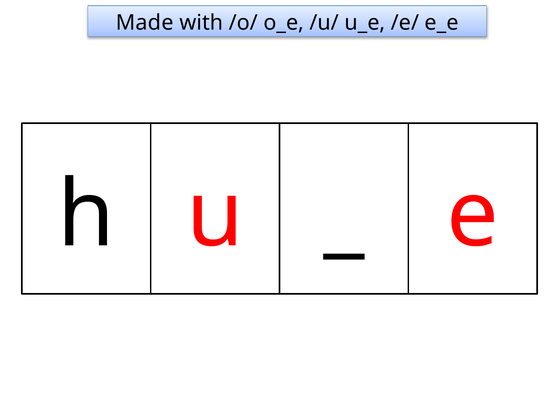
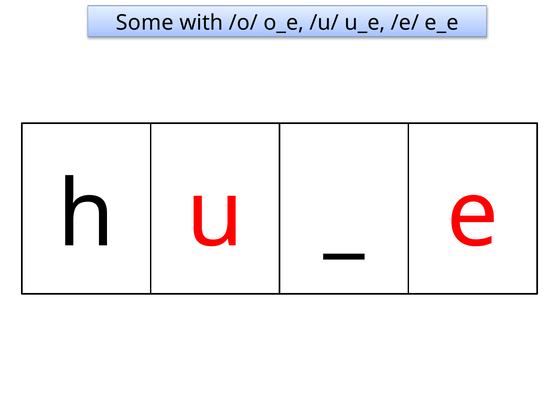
Made: Made -> Some
